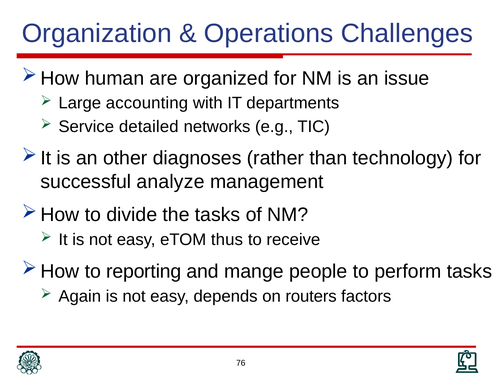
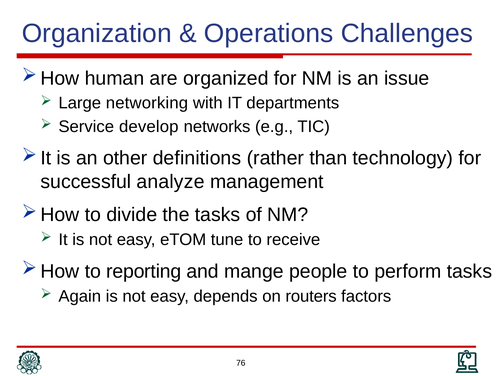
accounting: accounting -> networking
detailed: detailed -> develop
diagnoses: diagnoses -> definitions
thus: thus -> tune
